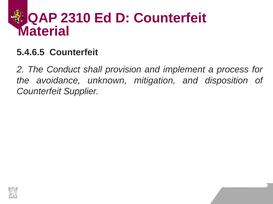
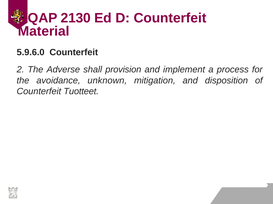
2310: 2310 -> 2130
5.4.6.5: 5.4.6.5 -> 5.9.6.0
Conduct: Conduct -> Adverse
Supplier: Supplier -> Tuotteet
